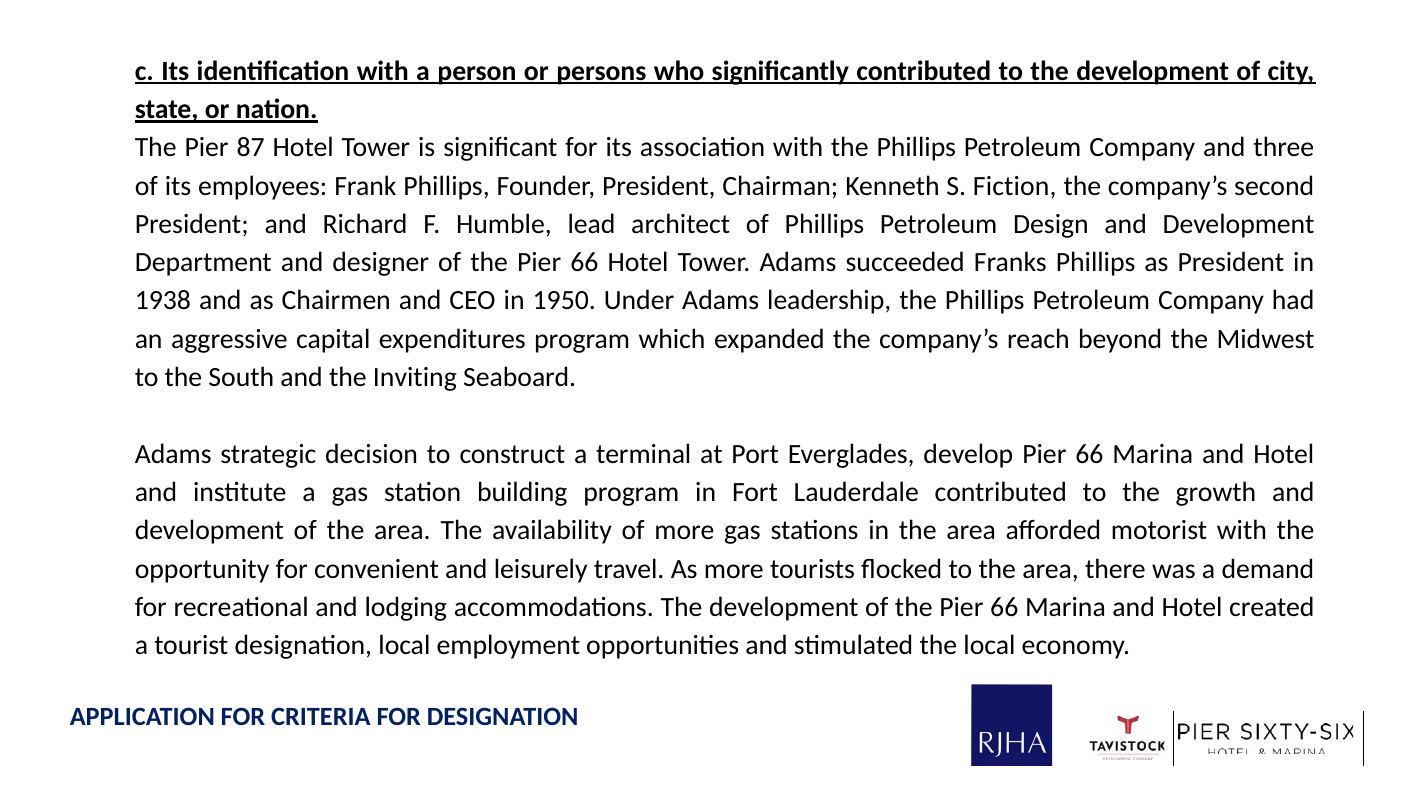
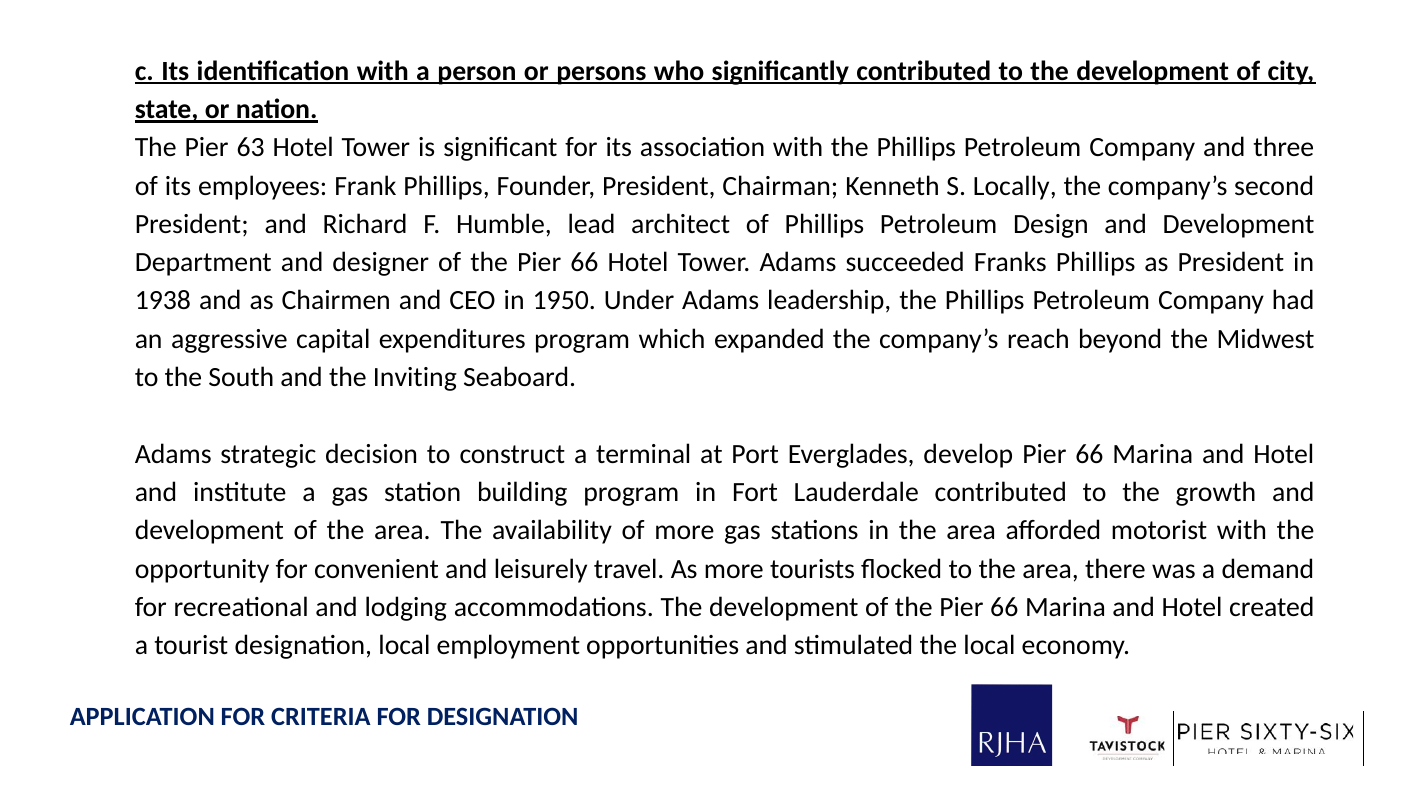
87: 87 -> 63
Fiction: Fiction -> Locally
